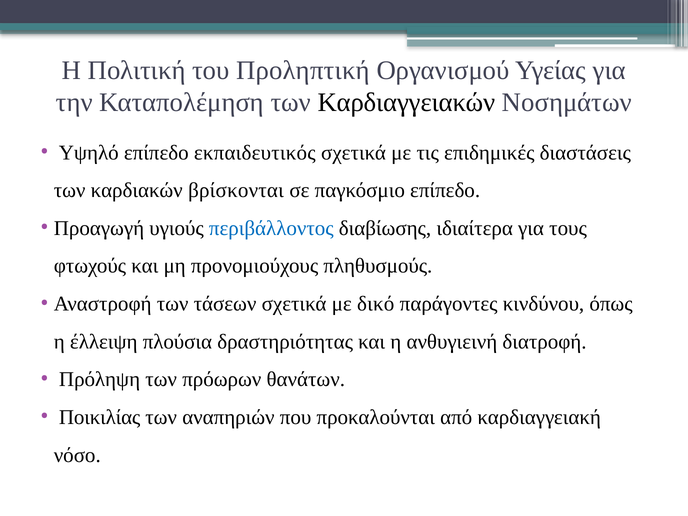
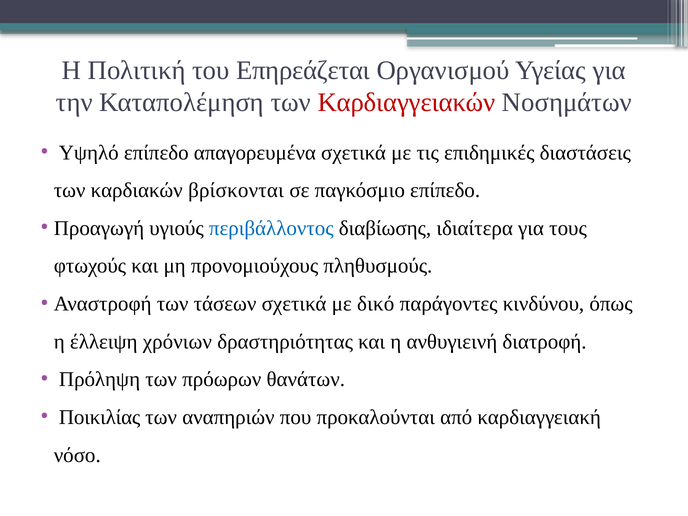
Προληπτική: Προληπτική -> Επηρεάζεται
Καρδιαγγειακών colour: black -> red
εκπαιδευτικός: εκπαιδευτικός -> απαγορευμένα
πλούσια: πλούσια -> χρόνιων
